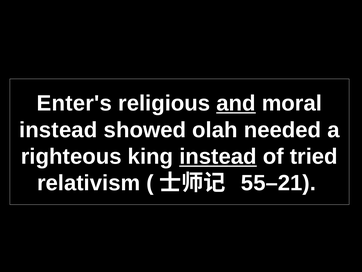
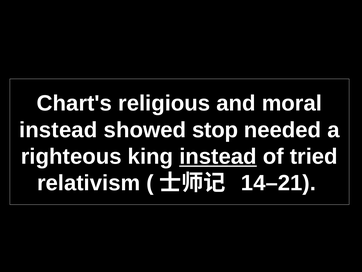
Enter's: Enter's -> Chart's
and underline: present -> none
olah: olah -> stop
55–21: 55–21 -> 14–21
